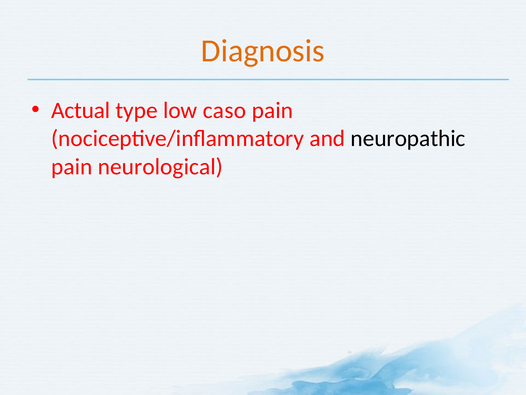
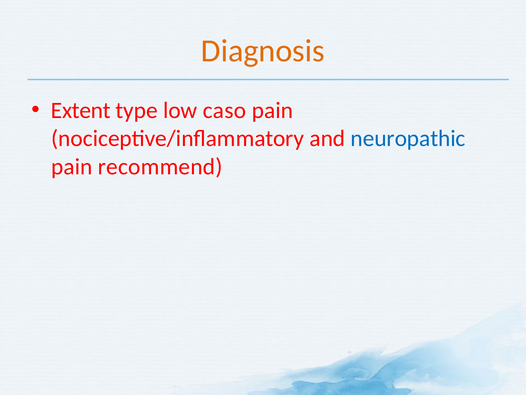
Actual: Actual -> Extent
neuropathic colour: black -> blue
neurological: neurological -> recommend
